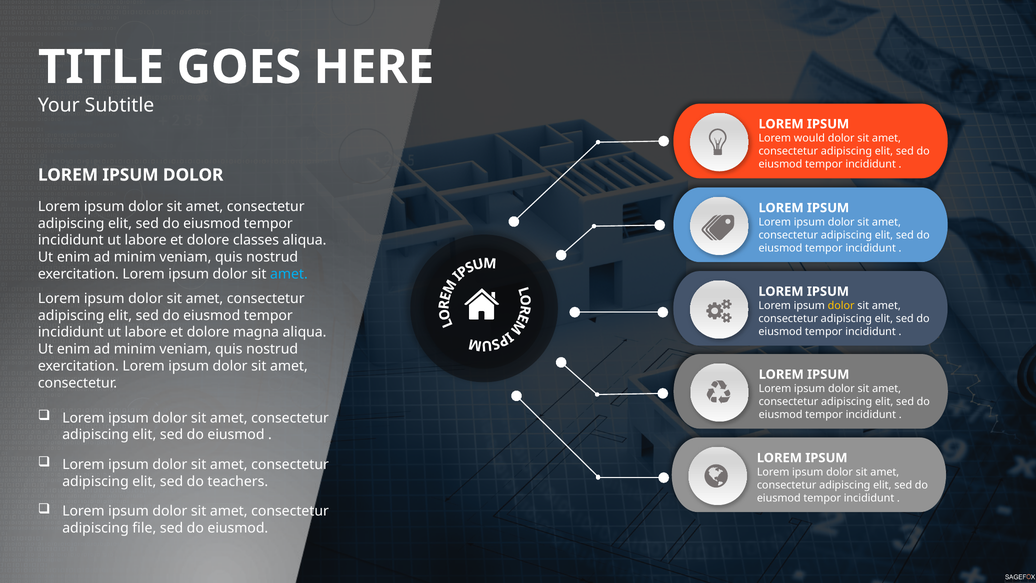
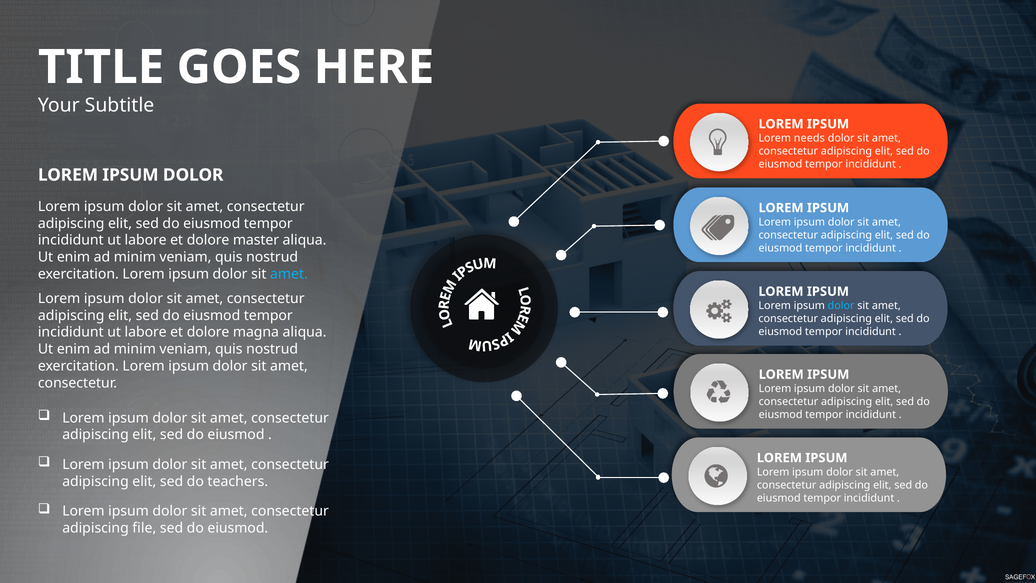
would: would -> needs
classes: classes -> master
dolor at (841, 305) colour: yellow -> light blue
